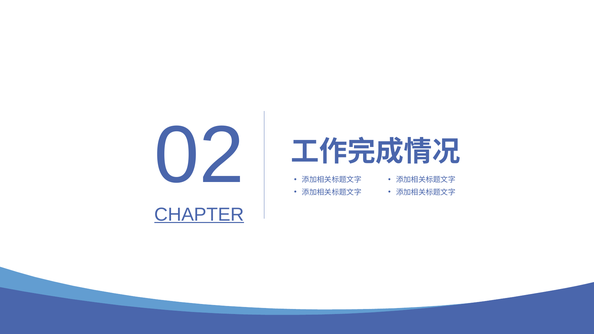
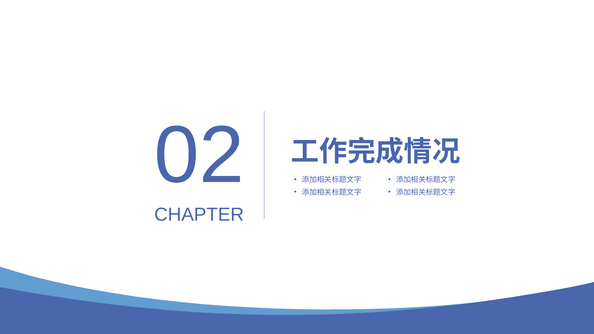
CHAPTER underline: present -> none
